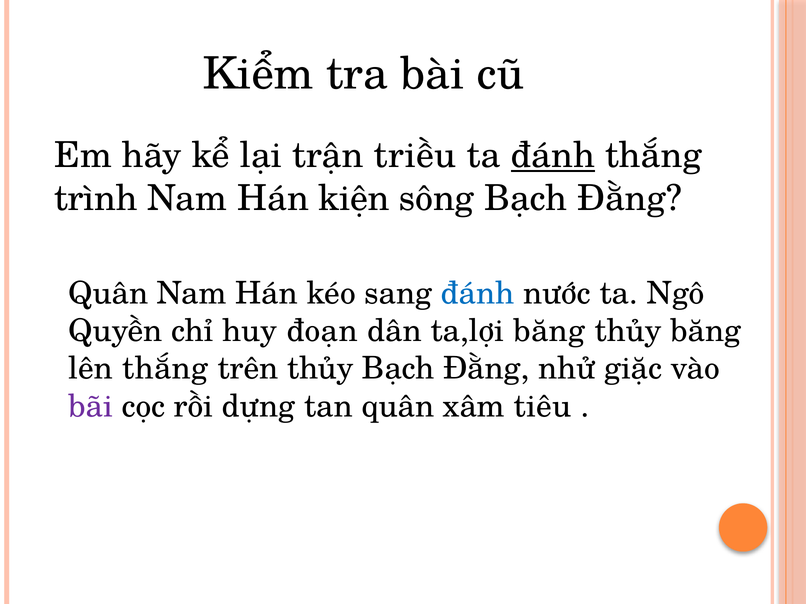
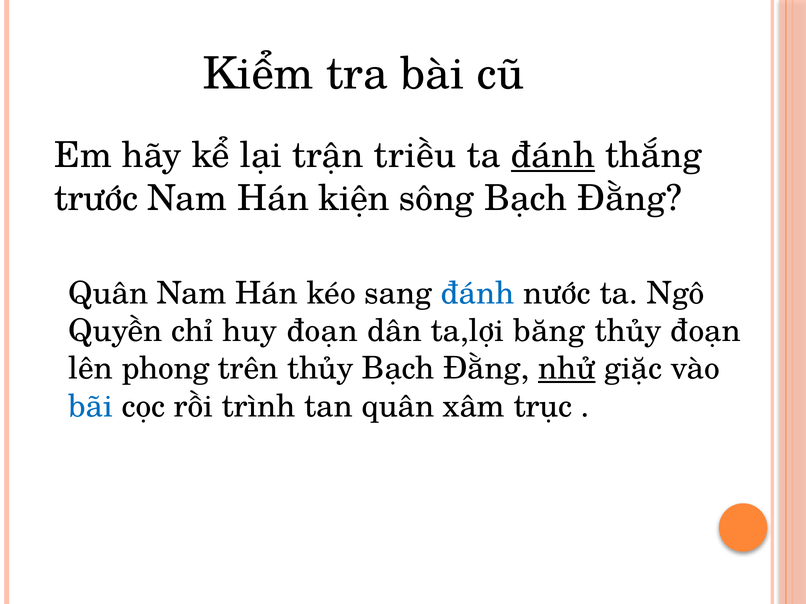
trình: trình -> trước
thủy băng: băng -> đoạn
lên thắng: thắng -> phong
nhử underline: none -> present
bãi colour: purple -> blue
dựng: dựng -> trình
tiêu: tiêu -> trục
